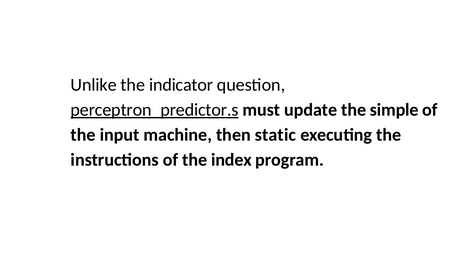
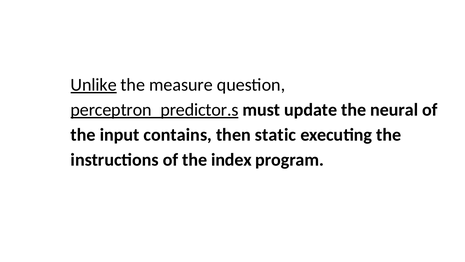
Unlike underline: none -> present
indicator: indicator -> measure
simple: simple -> neural
machine: machine -> contains
